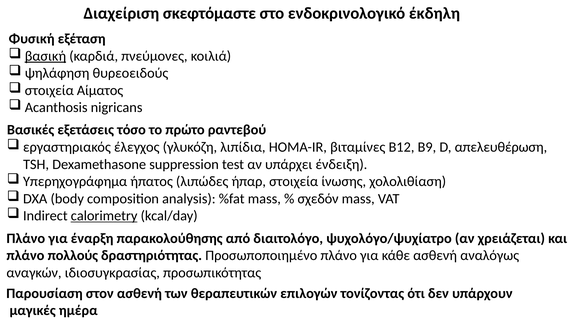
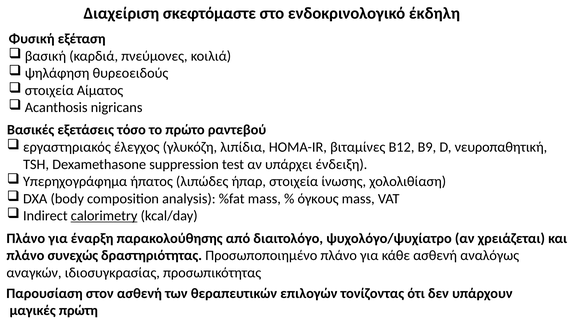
βασική underline: present -> none
απελευθέρωση: απελευθέρωση -> νευροπαθητική
σχεδόν: σχεδόν -> όγκους
πολλούς: πολλούς -> συνεχώς
ημέρα: ημέρα -> πρώτη
